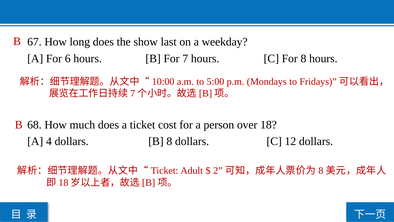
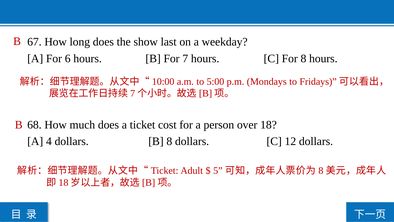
2: 2 -> 5
